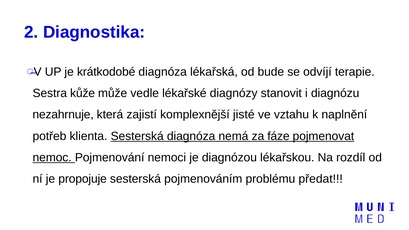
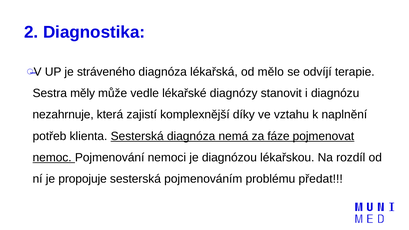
krátkodobé: krátkodobé -> stráveného
bude: bude -> mělo
kůže: kůže -> měly
jisté: jisté -> díky
